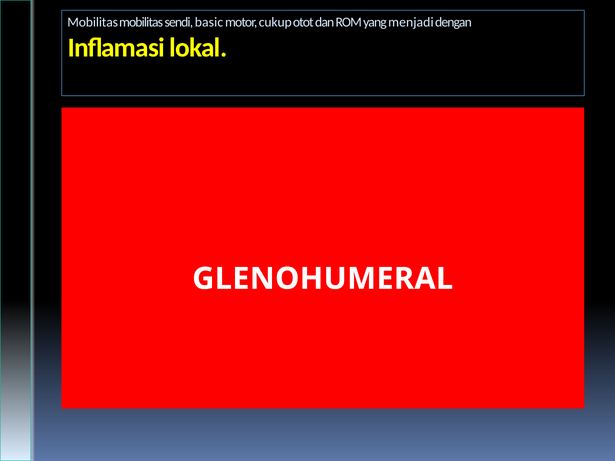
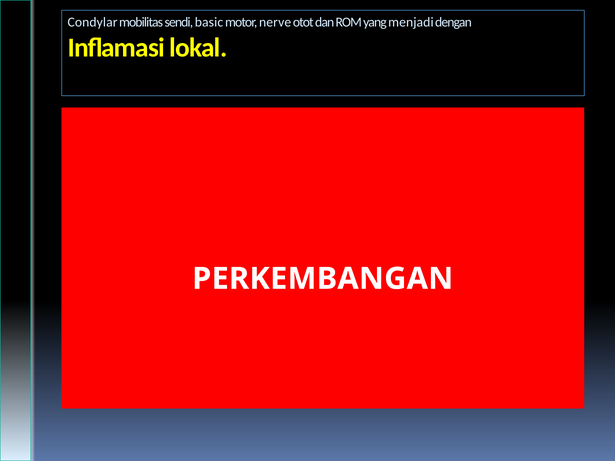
Mobilitas at (93, 22): Mobilitas -> Condylar
cukup: cukup -> nerve
GLENOHUMERAL: GLENOHUMERAL -> PERKEMBANGAN
